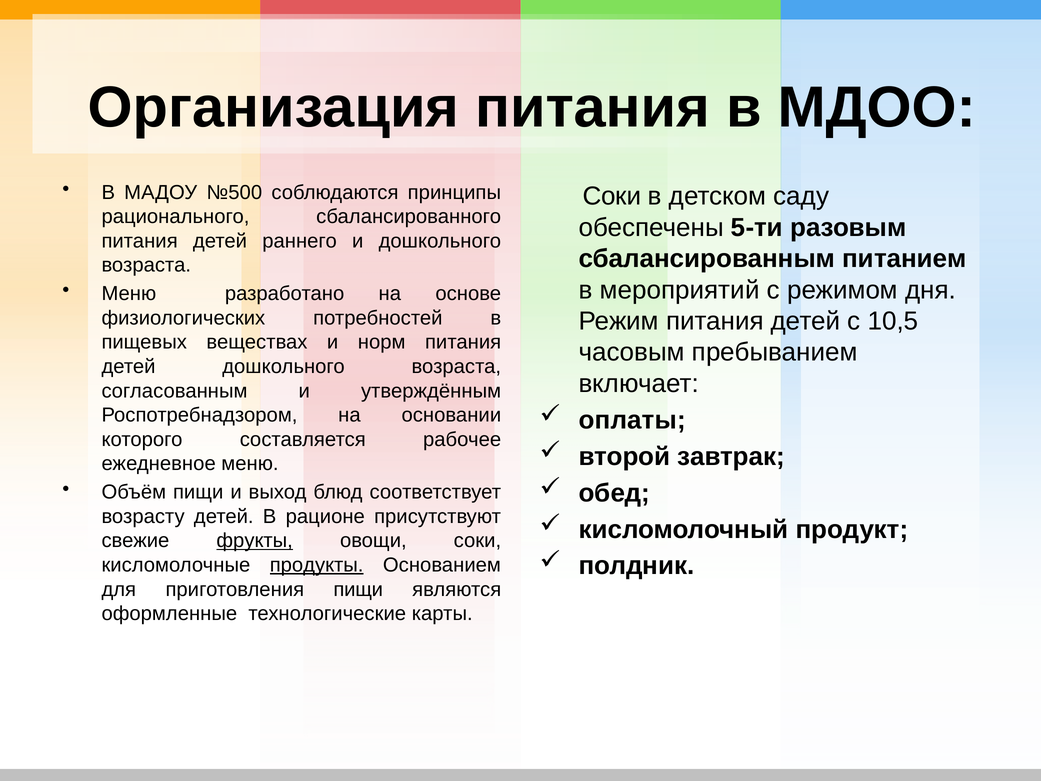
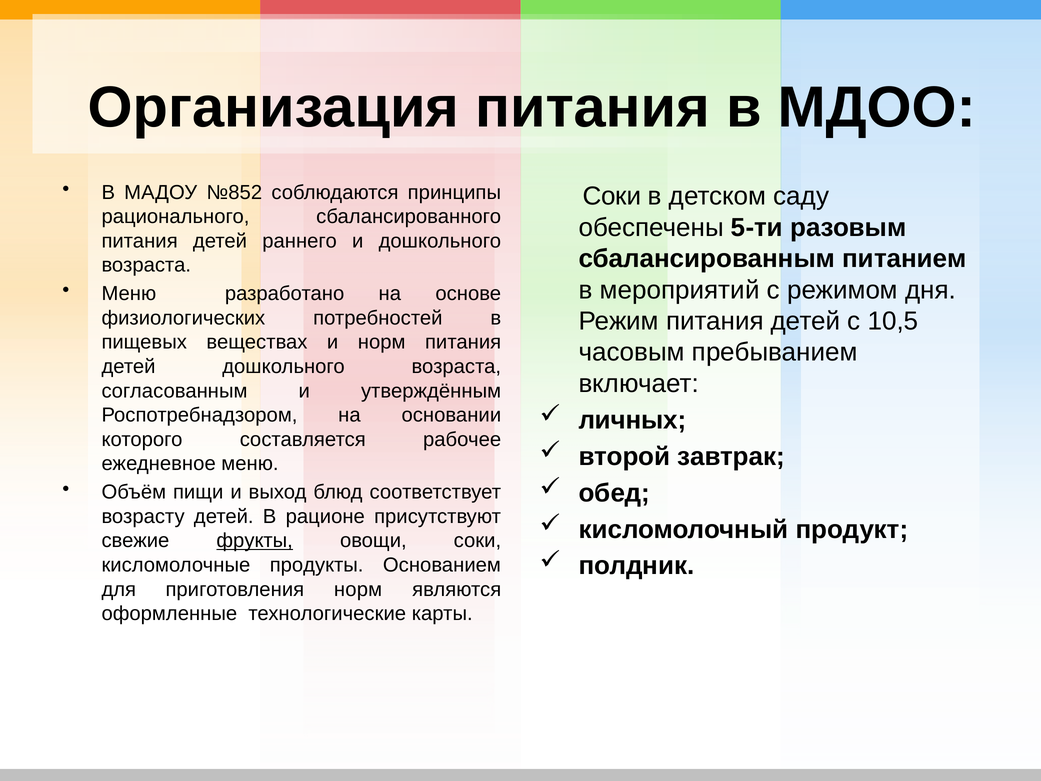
№500: №500 -> №852
оплаты: оплаты -> личных
продукты underline: present -> none
приготовления пищи: пищи -> норм
